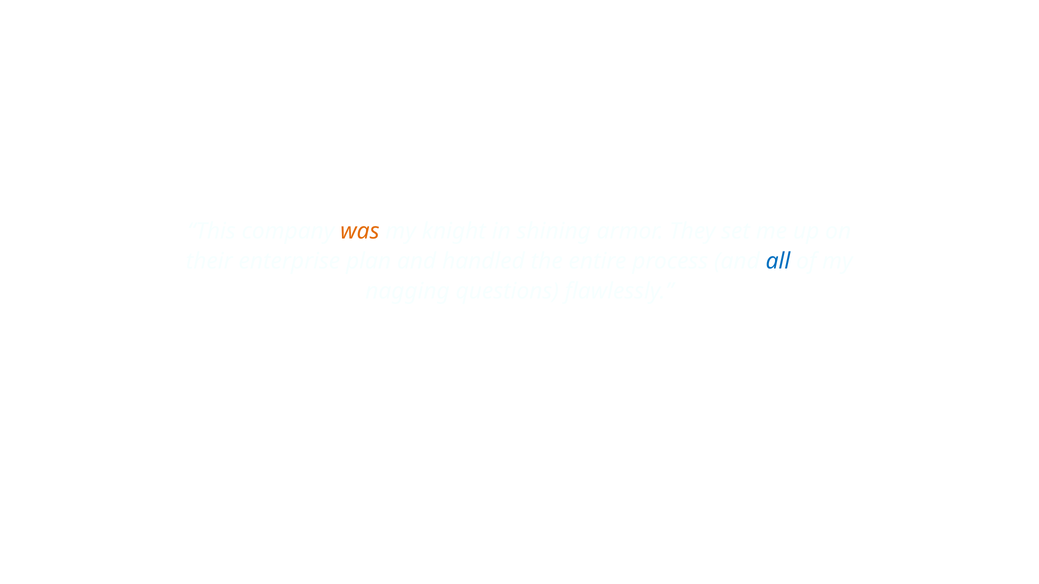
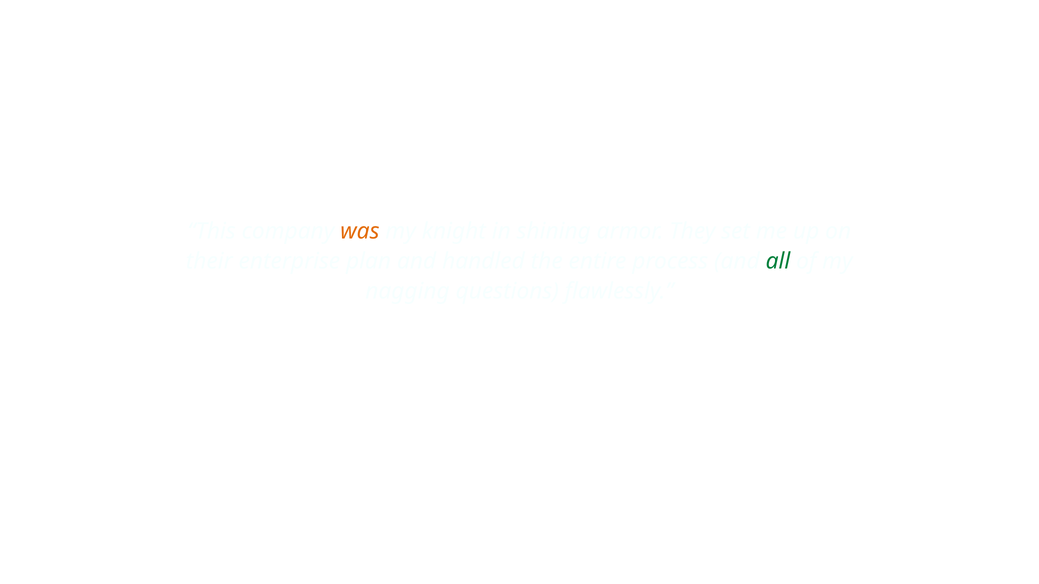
all colour: blue -> green
